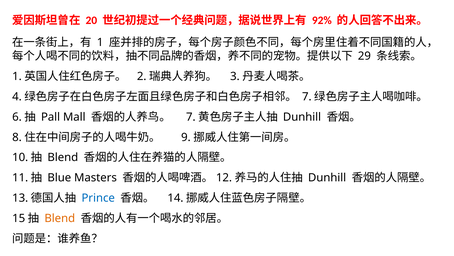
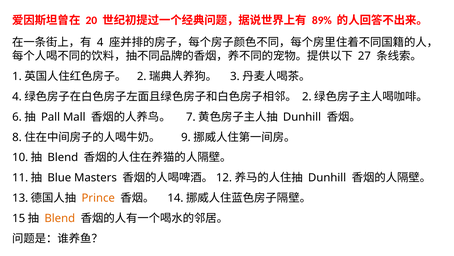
92%: 92% -> 89%
1 at (100, 42): 1 -> 4
29: 29 -> 27
7 at (307, 96): 7 -> 2
Prince colour: blue -> orange
